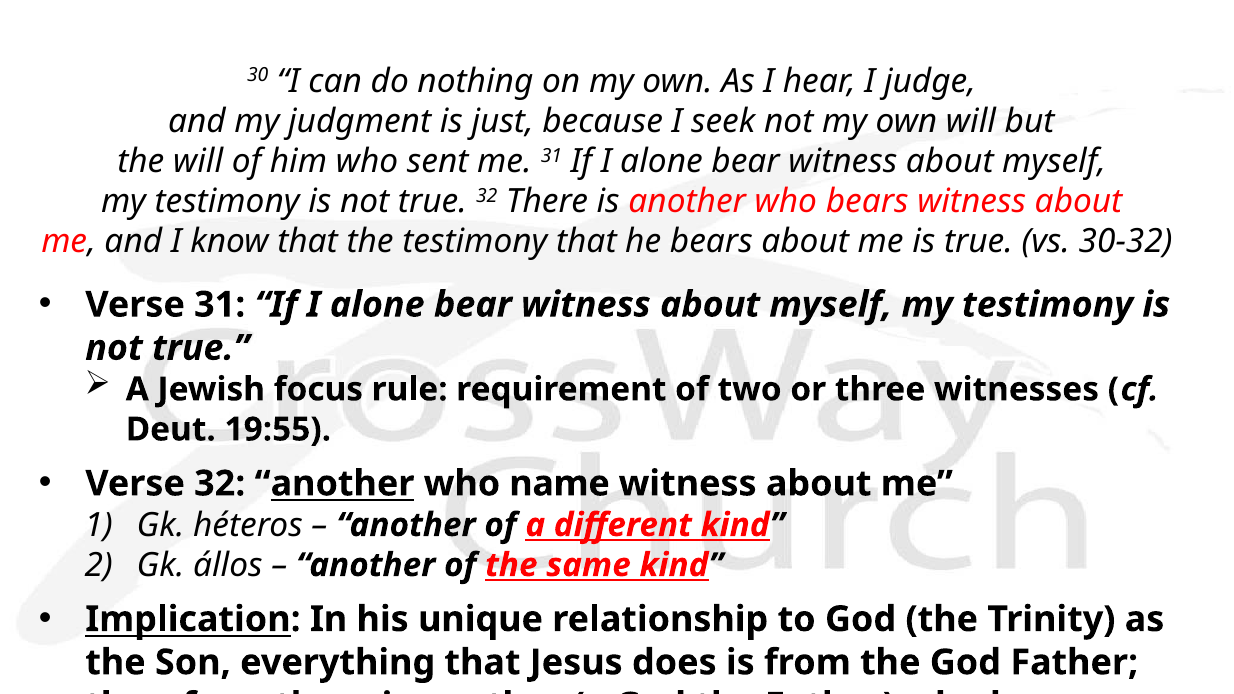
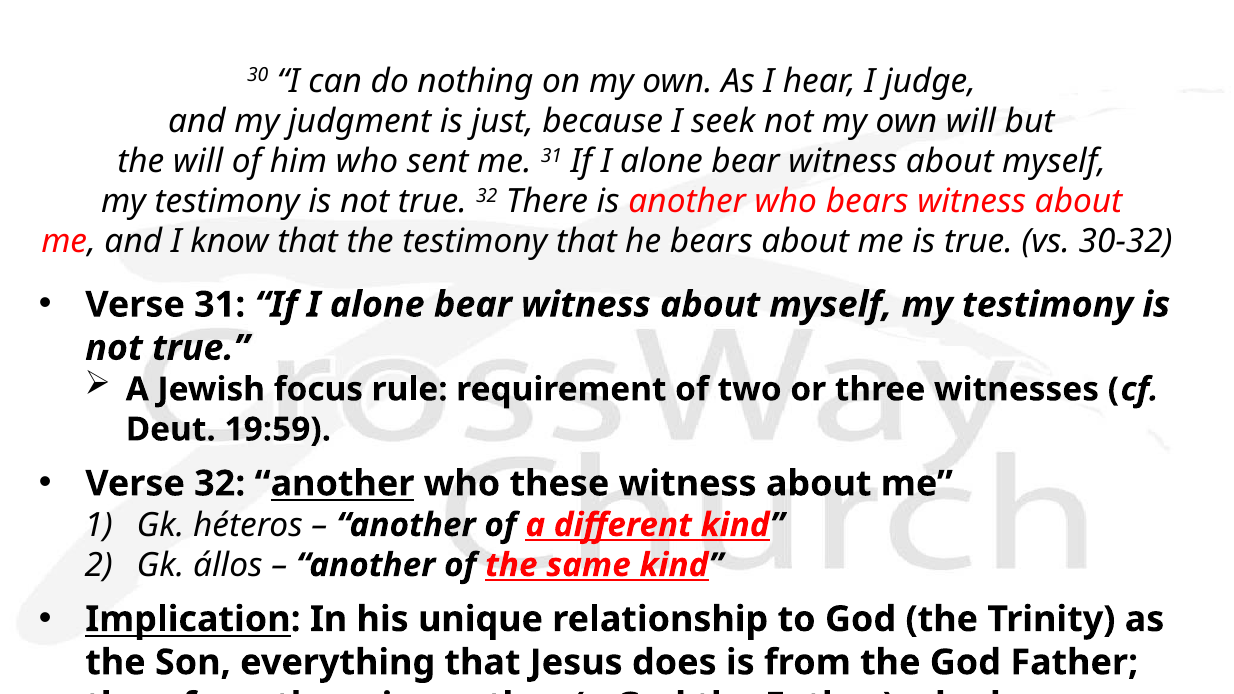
19:55: 19:55 -> 19:59
name: name -> these
